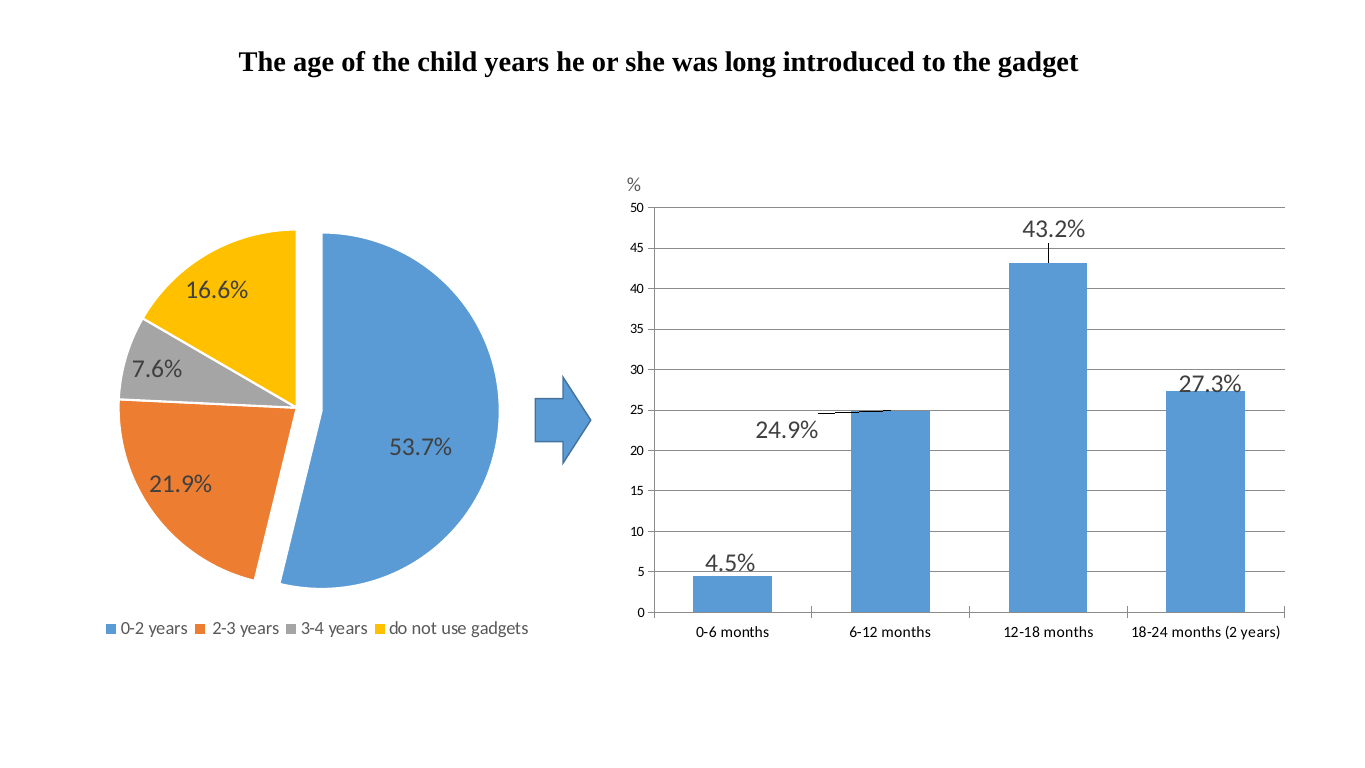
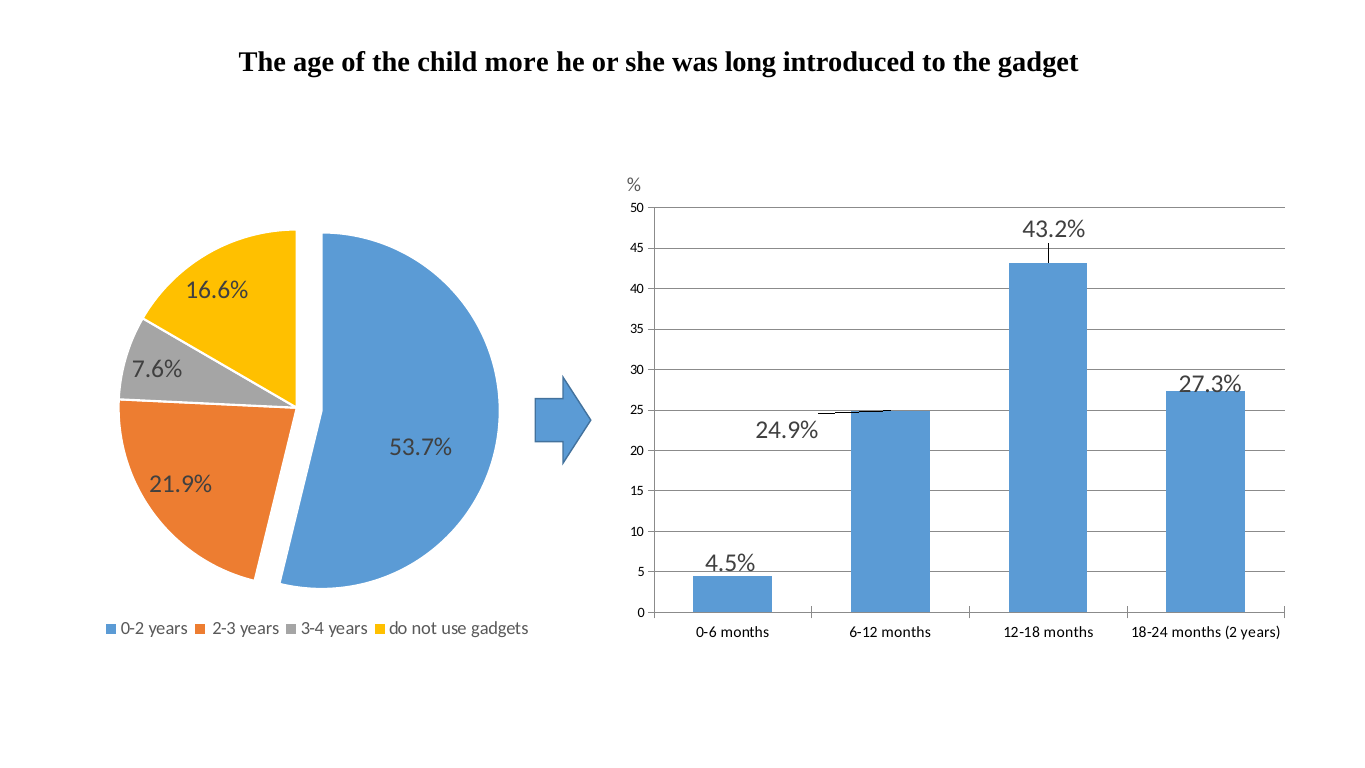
child years: years -> more
